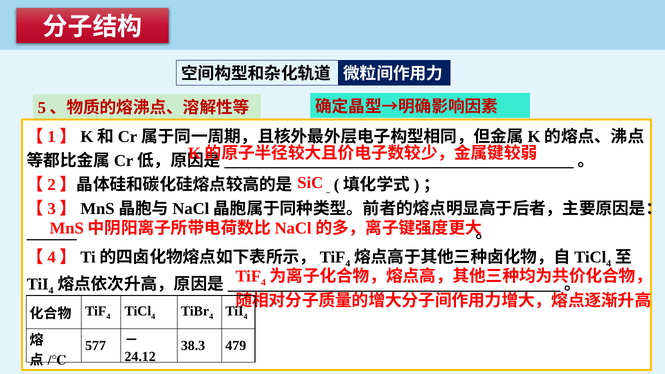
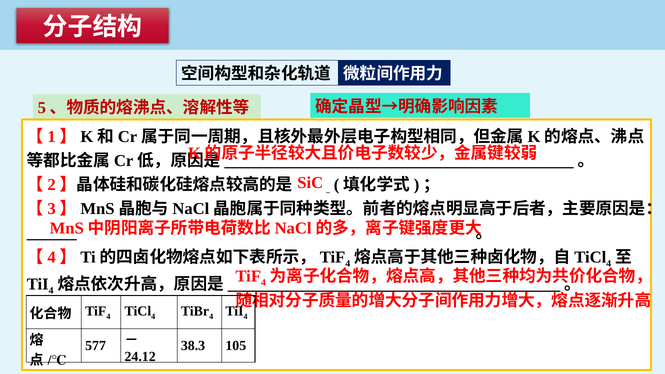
479: 479 -> 105
